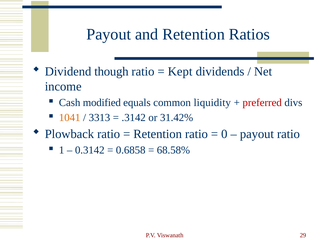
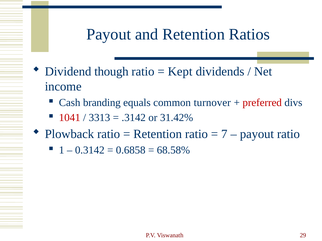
modified: modified -> branding
liquidity: liquidity -> turnover
1041 colour: orange -> red
0: 0 -> 7
